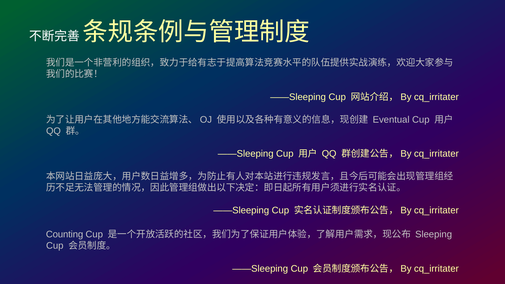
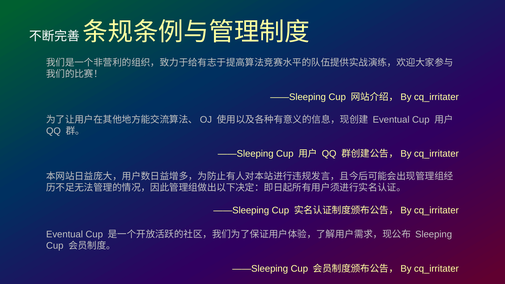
Counting at (65, 235): Counting -> Eventual
